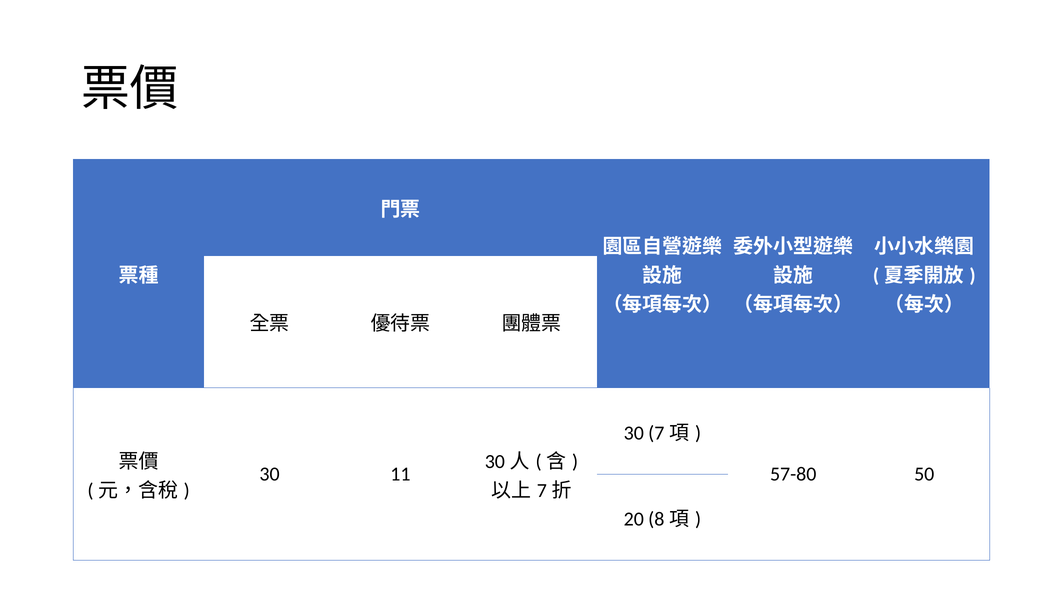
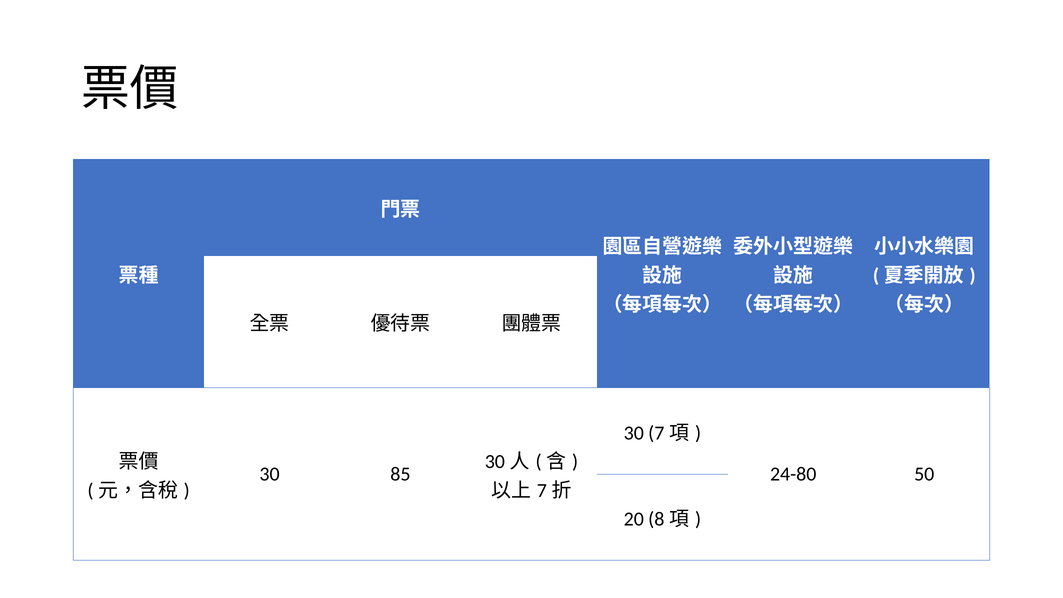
11: 11 -> 85
57-80: 57-80 -> 24-80
